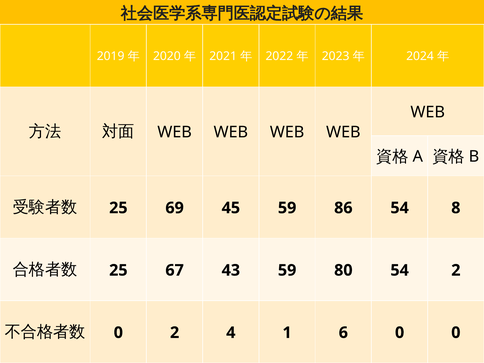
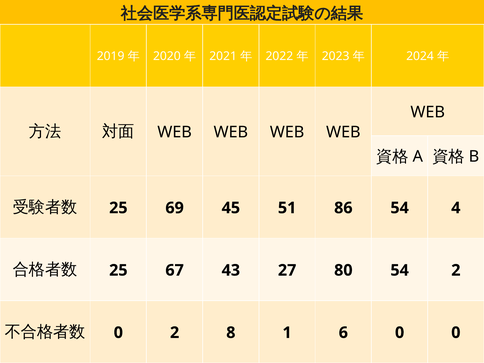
45 59: 59 -> 51
8: 8 -> 4
43 59: 59 -> 27
4: 4 -> 8
